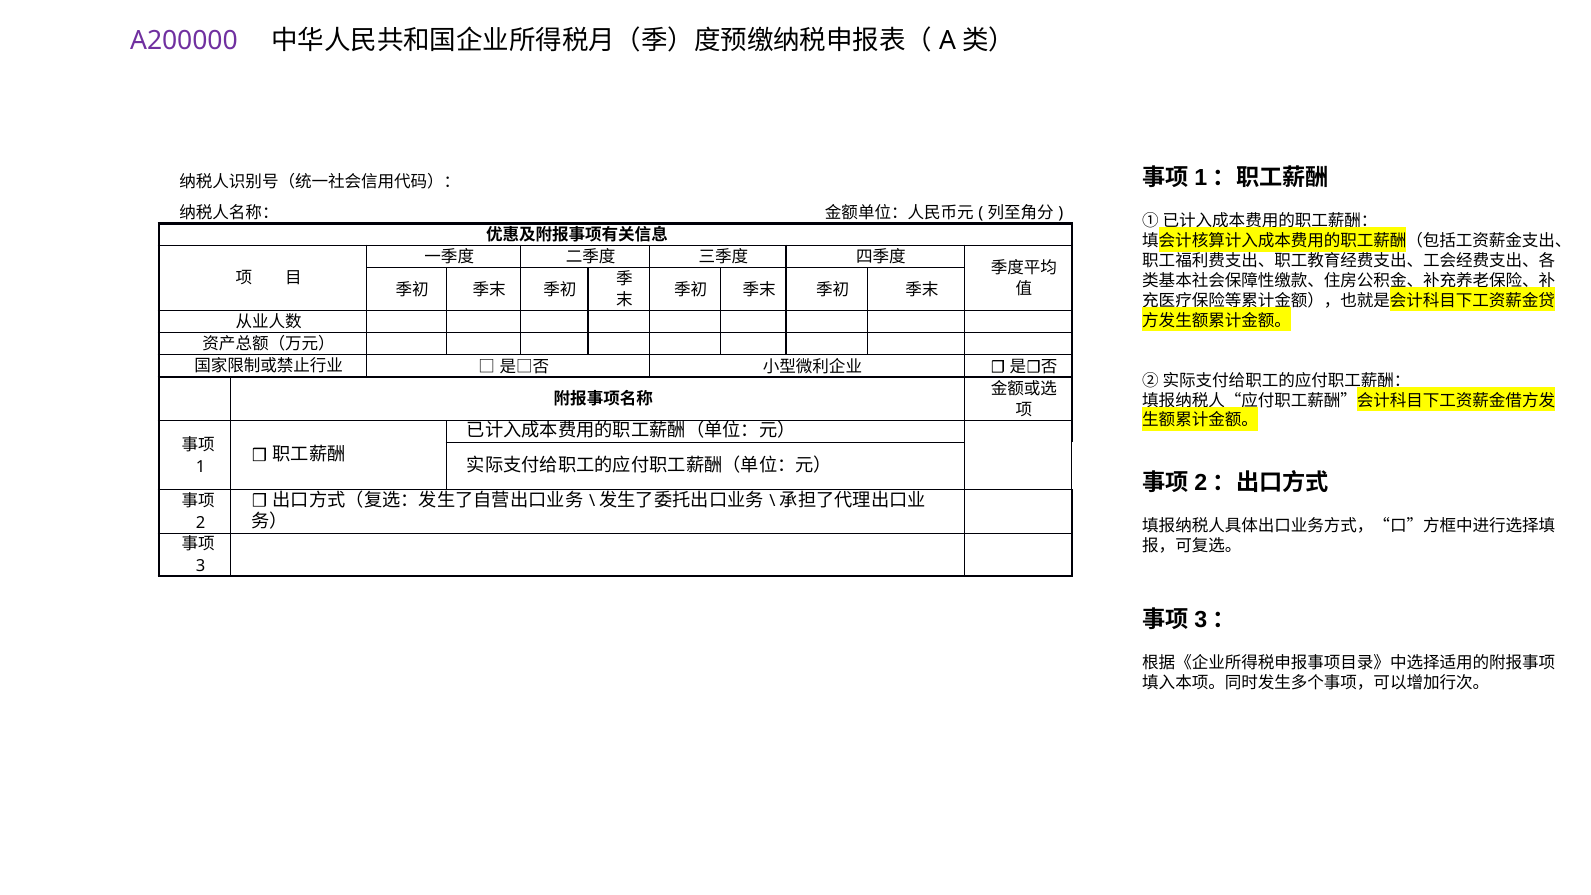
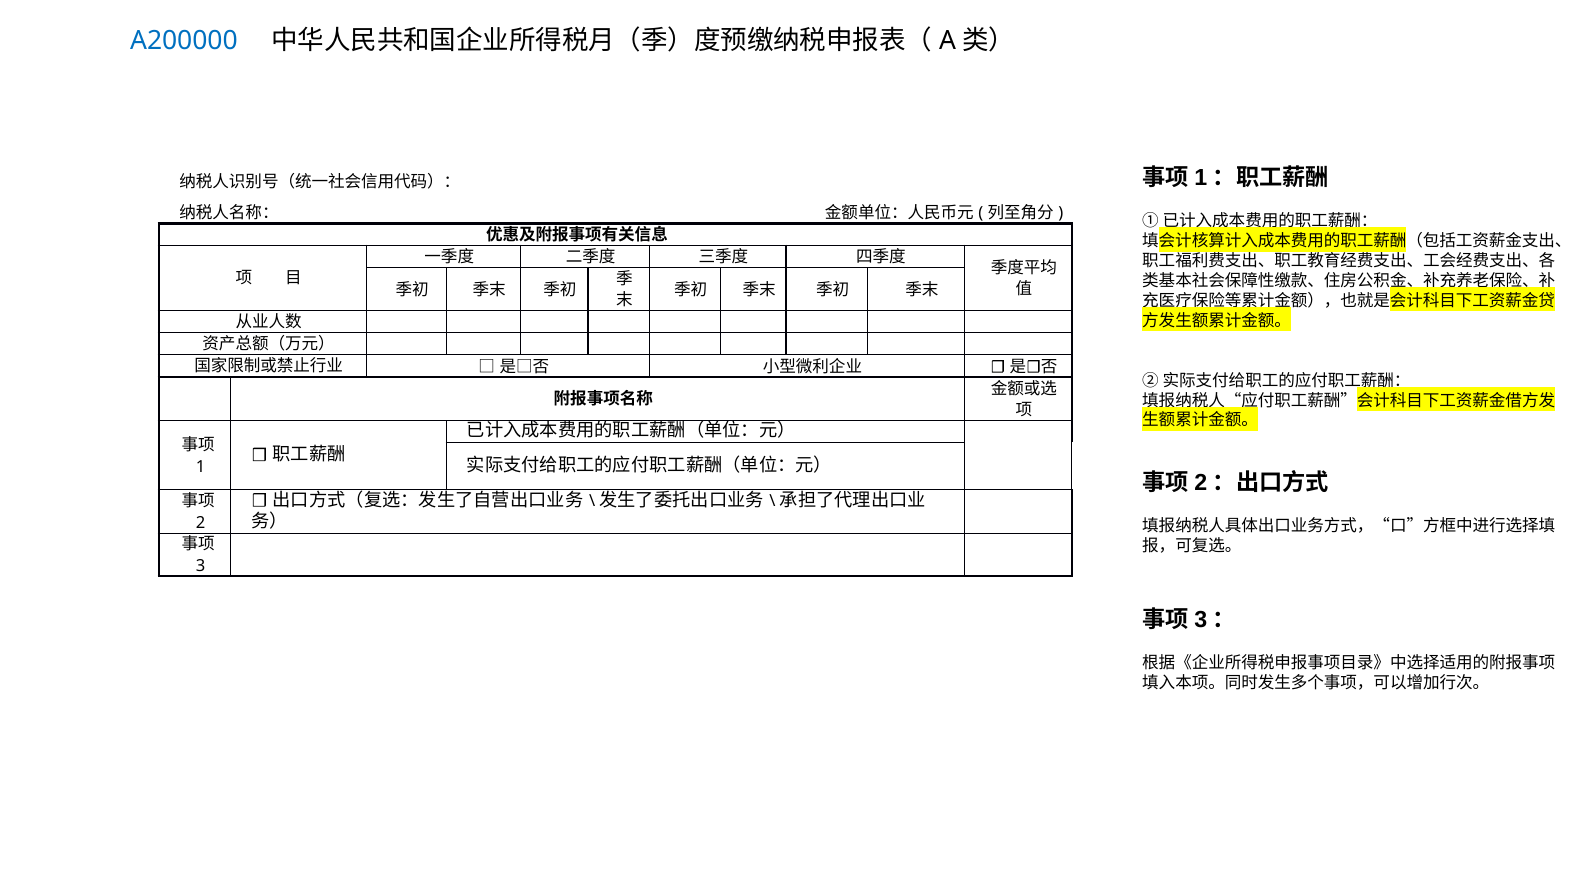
A200000 colour: purple -> blue
